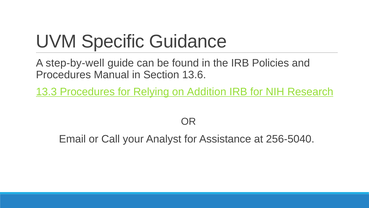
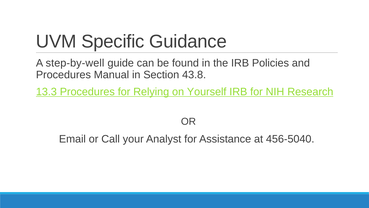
13.6: 13.6 -> 43.8
Addition: Addition -> Yourself
256-5040: 256-5040 -> 456-5040
